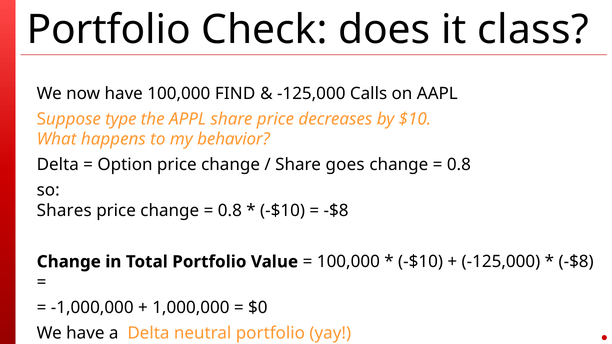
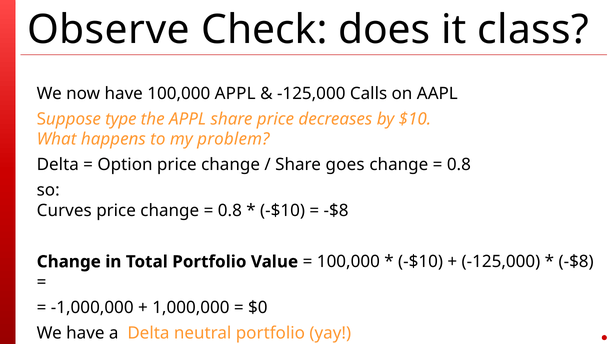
Portfolio at (109, 30): Portfolio -> Observe
100,000 FIND: FIND -> APPL
behavior: behavior -> problem
Shares: Shares -> Curves
